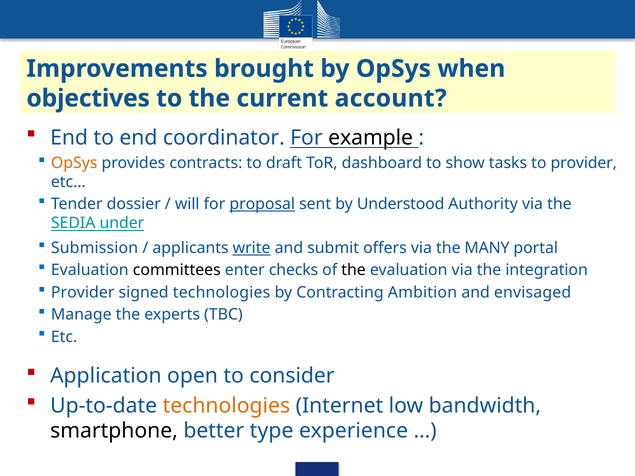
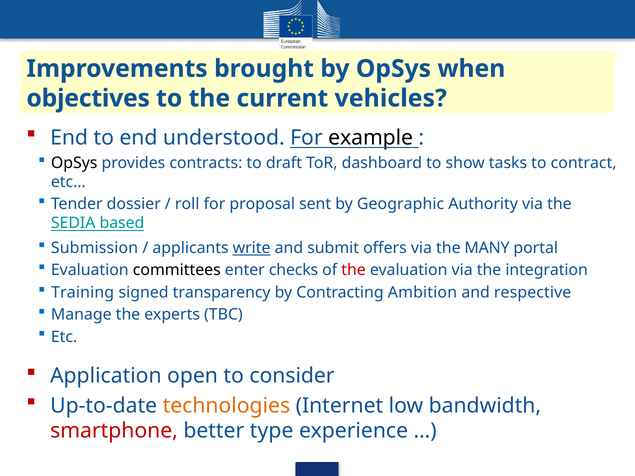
account: account -> vehicles
coordinator: coordinator -> understood
OpSys at (74, 163) colour: orange -> black
to provider: provider -> contract
will: will -> roll
proposal underline: present -> none
Understood: Understood -> Geographic
under: under -> based
the at (354, 270) colour: black -> red
Provider at (83, 293): Provider -> Training
signed technologies: technologies -> transparency
envisaged: envisaged -> respective
smartphone colour: black -> red
